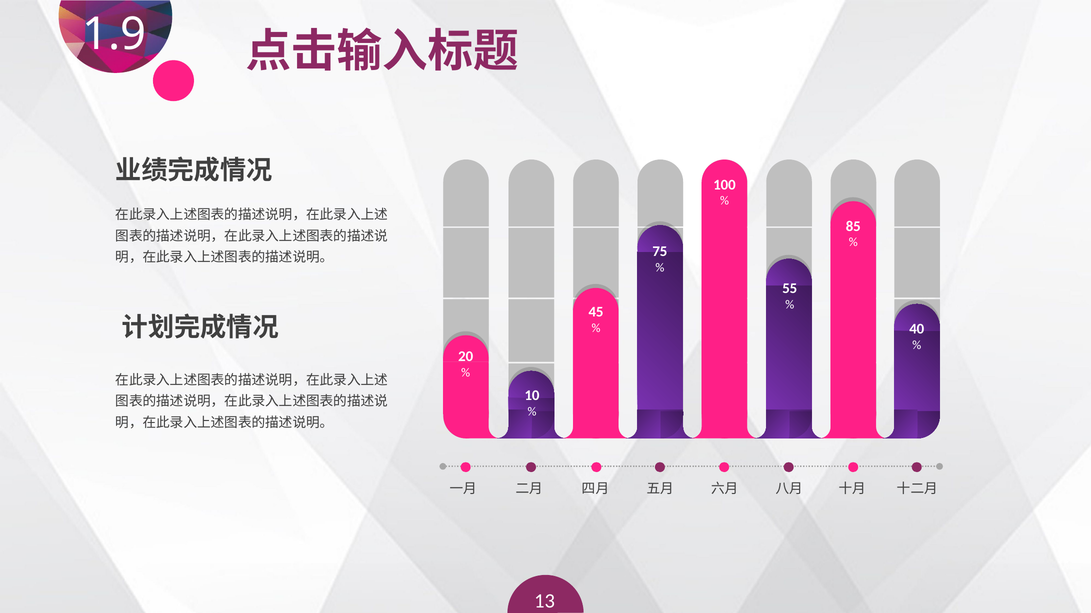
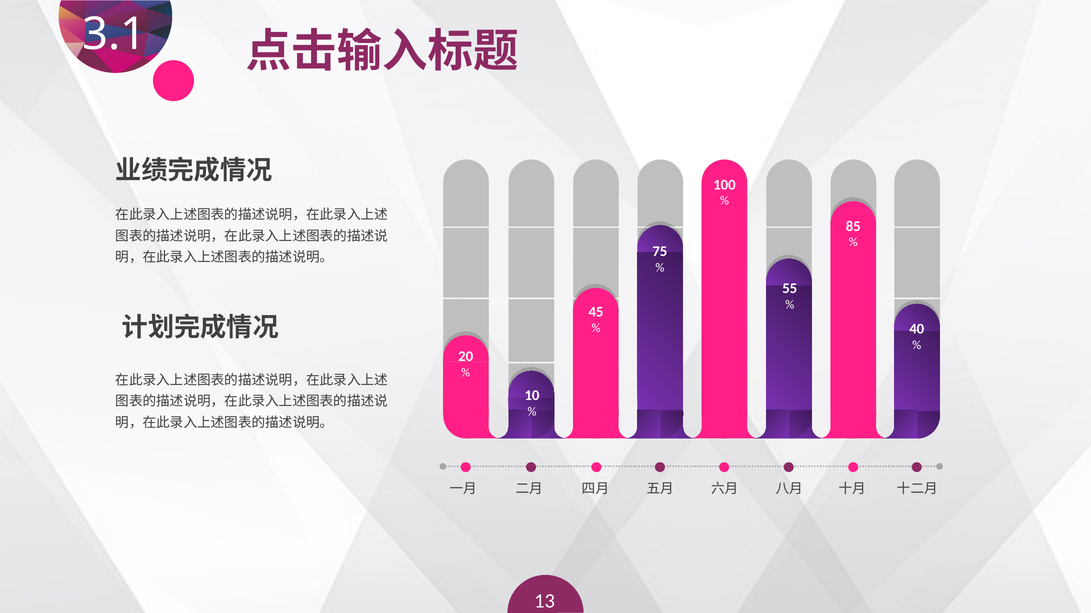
1.9: 1.9 -> 3.1
